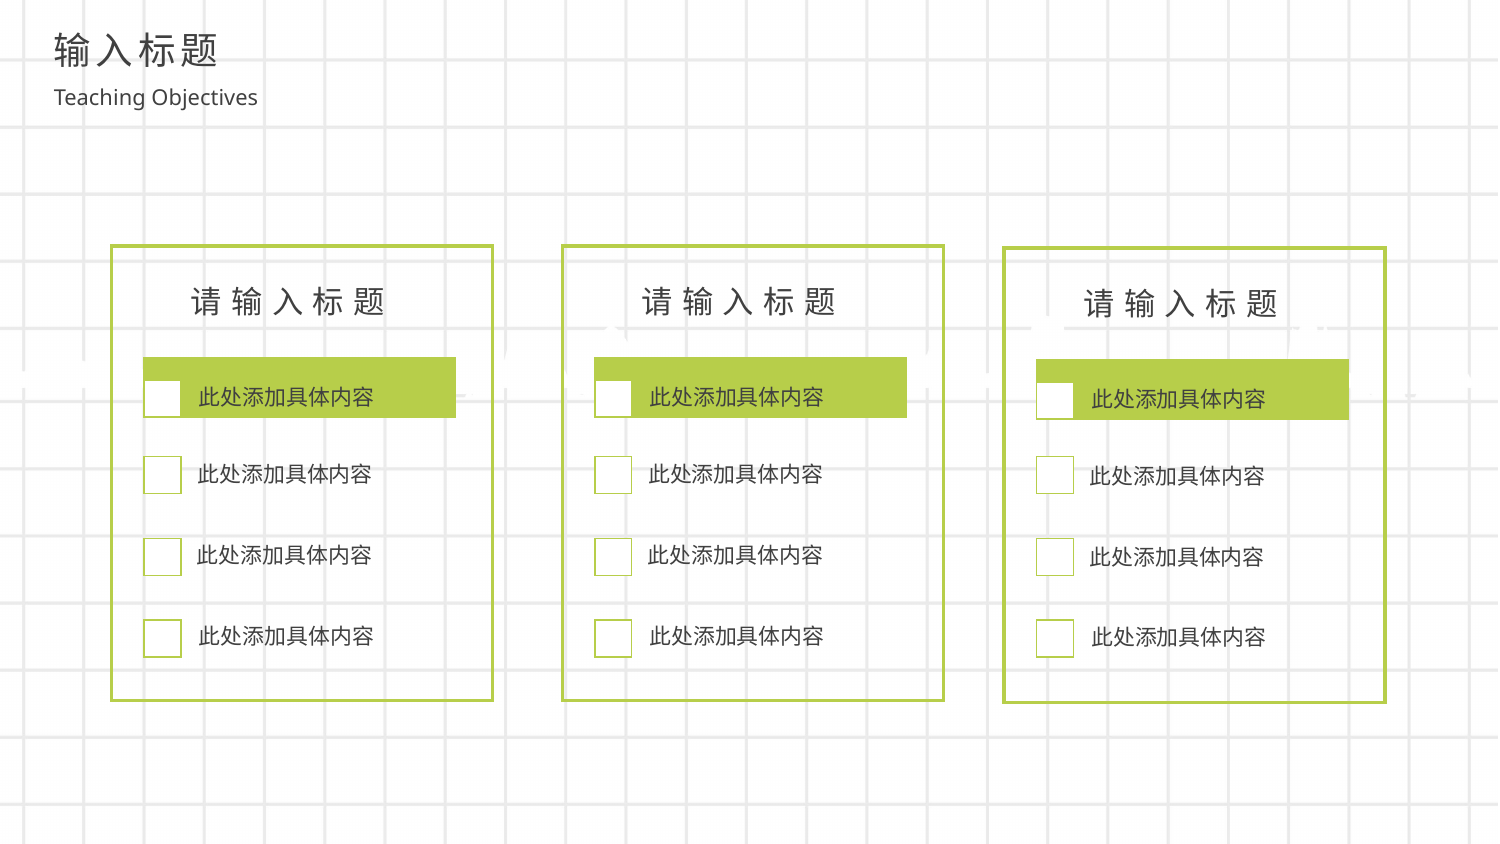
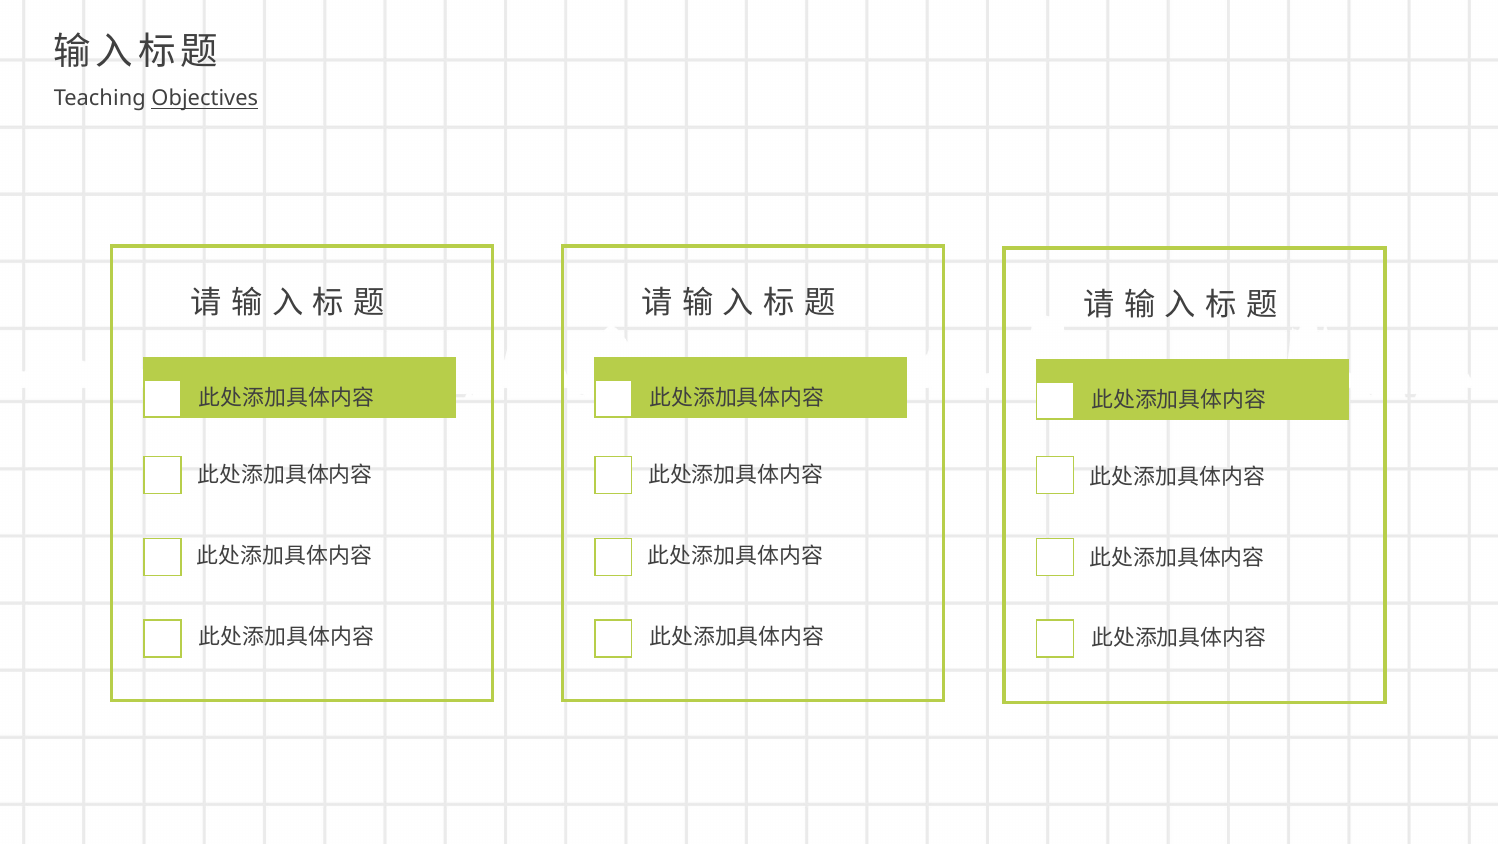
Objectives underline: none -> present
